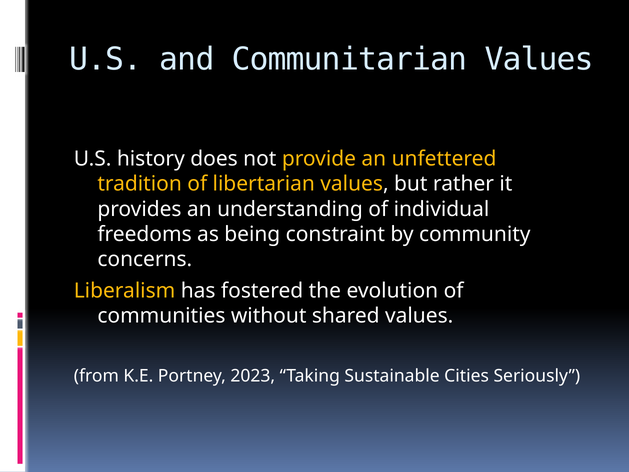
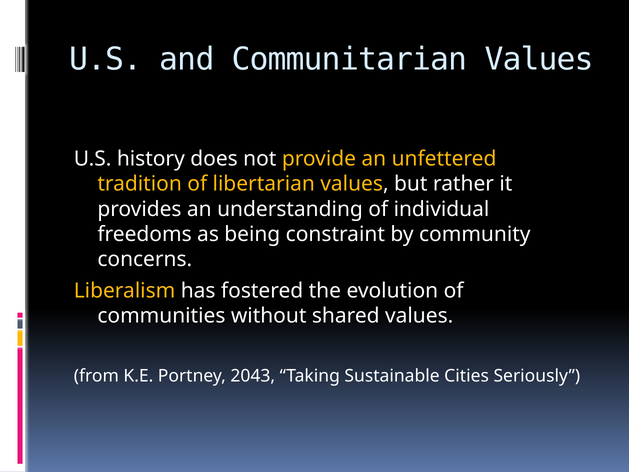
2023: 2023 -> 2043
